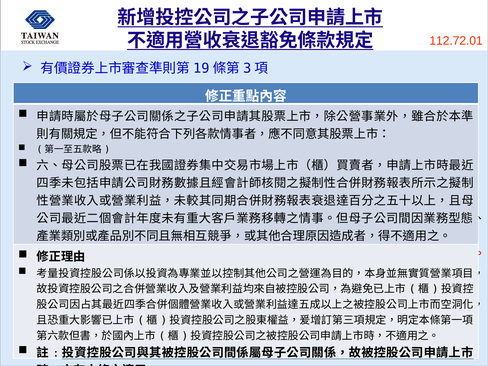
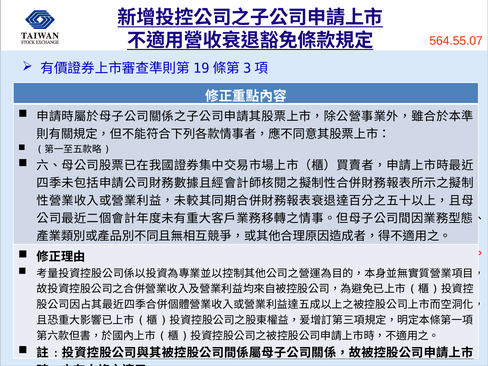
112.72.01: 112.72.01 -> 564.55.07
